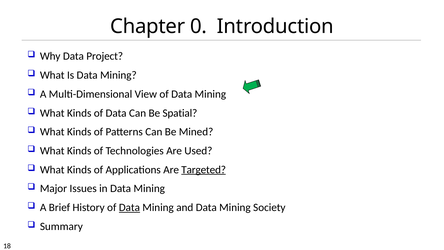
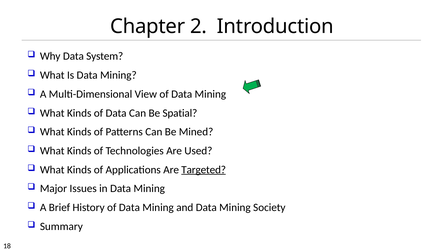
0: 0 -> 2
Project: Project -> System
Data at (129, 207) underline: present -> none
